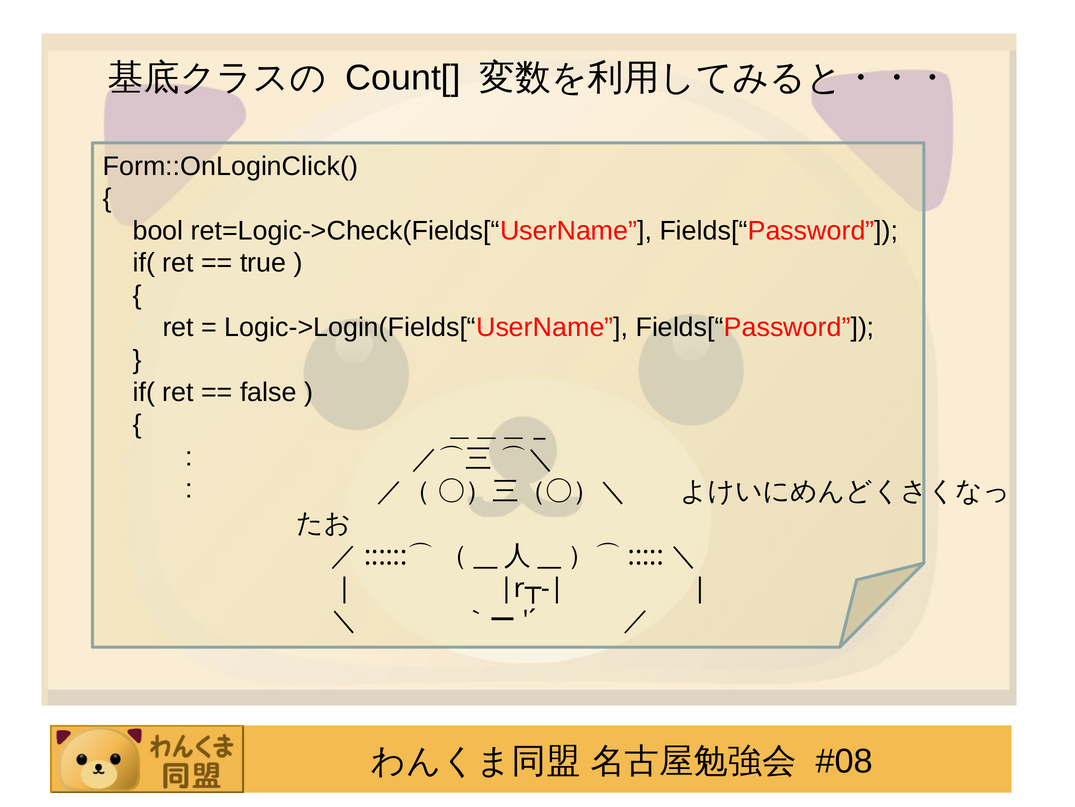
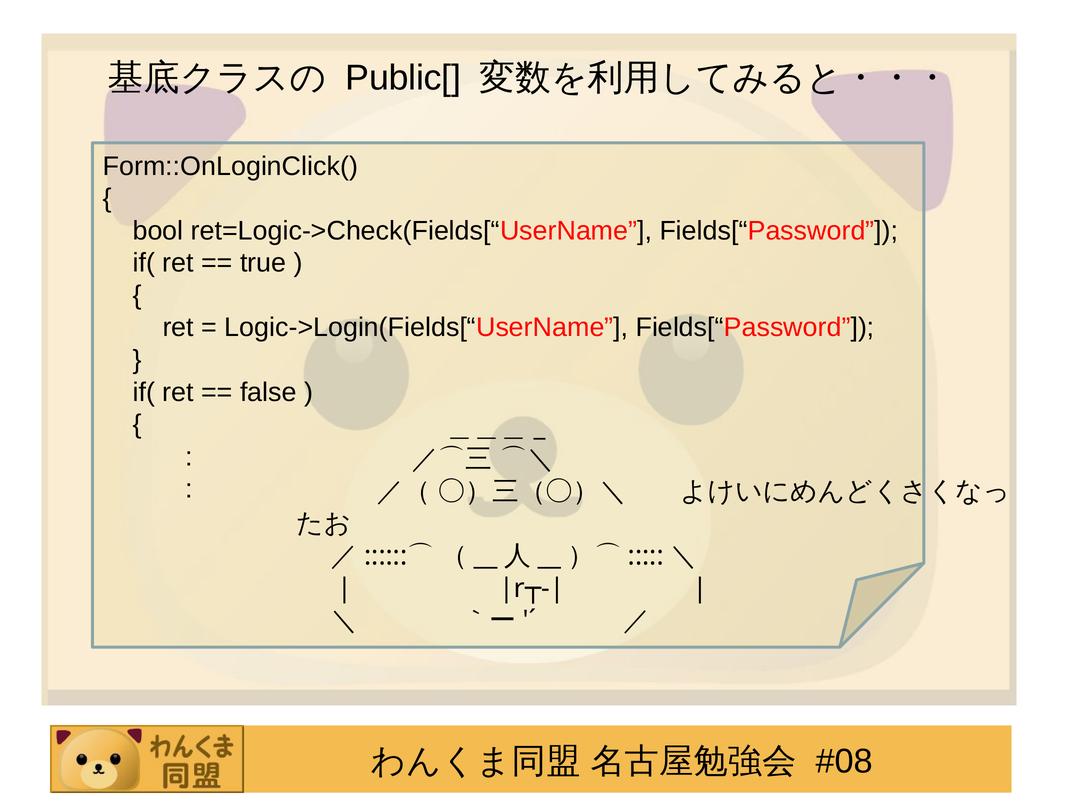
Count[: Count[ -> Public[
